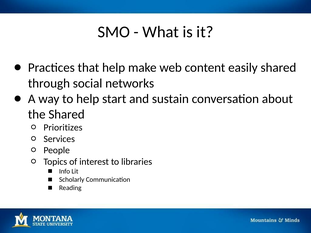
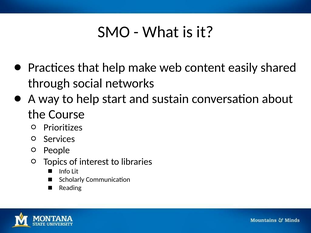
the Shared: Shared -> Course
